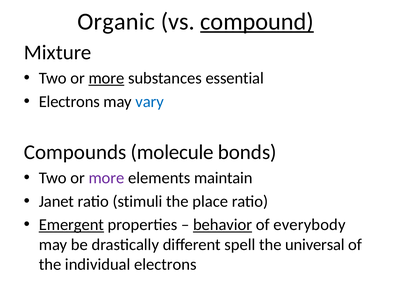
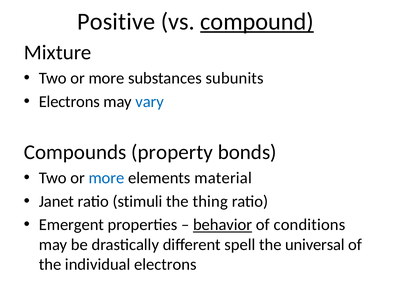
Organic: Organic -> Positive
more at (106, 78) underline: present -> none
essential: essential -> subunits
molecule: molecule -> property
more at (106, 178) colour: purple -> blue
maintain: maintain -> material
place: place -> thing
Emergent underline: present -> none
everybody: everybody -> conditions
